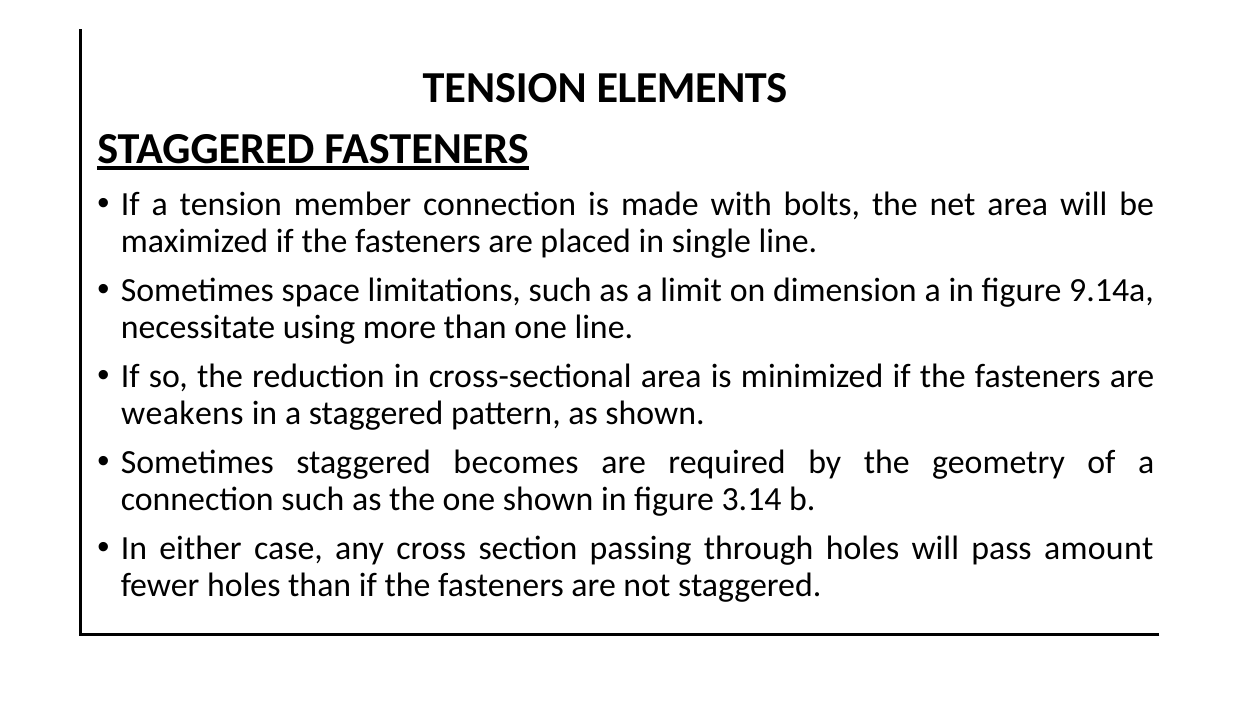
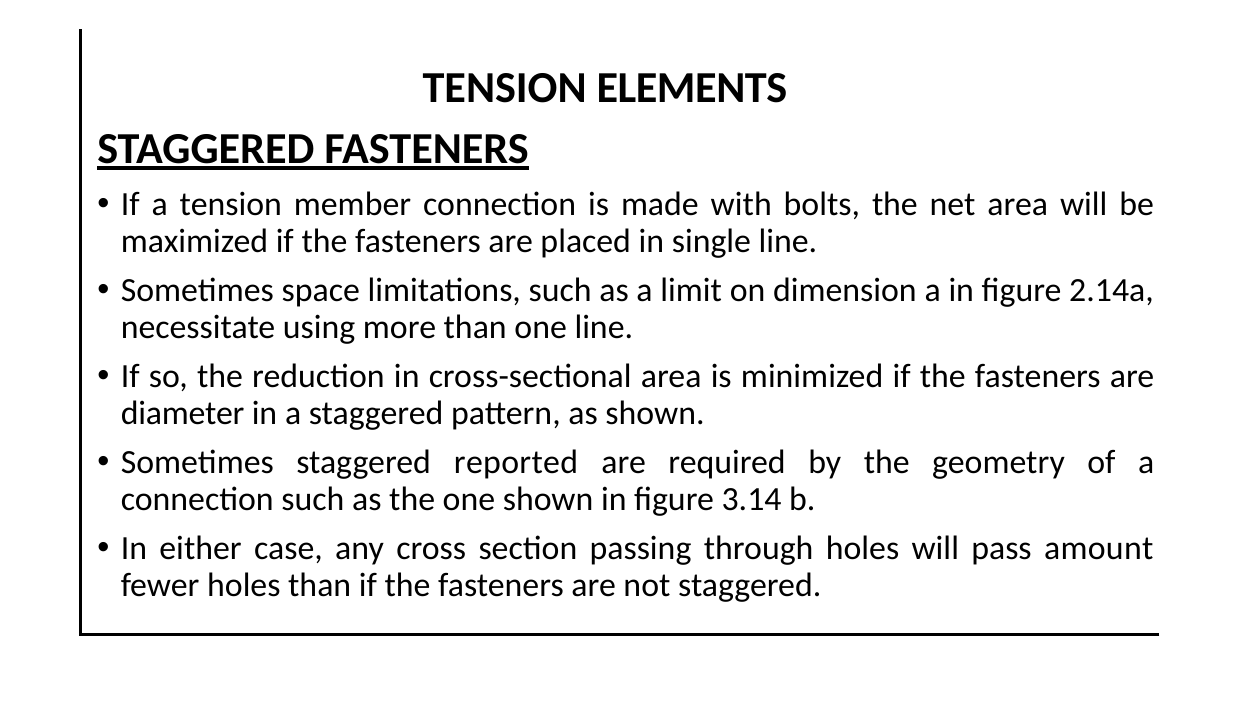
9.14a: 9.14a -> 2.14a
weakens: weakens -> diameter
becomes: becomes -> reported
